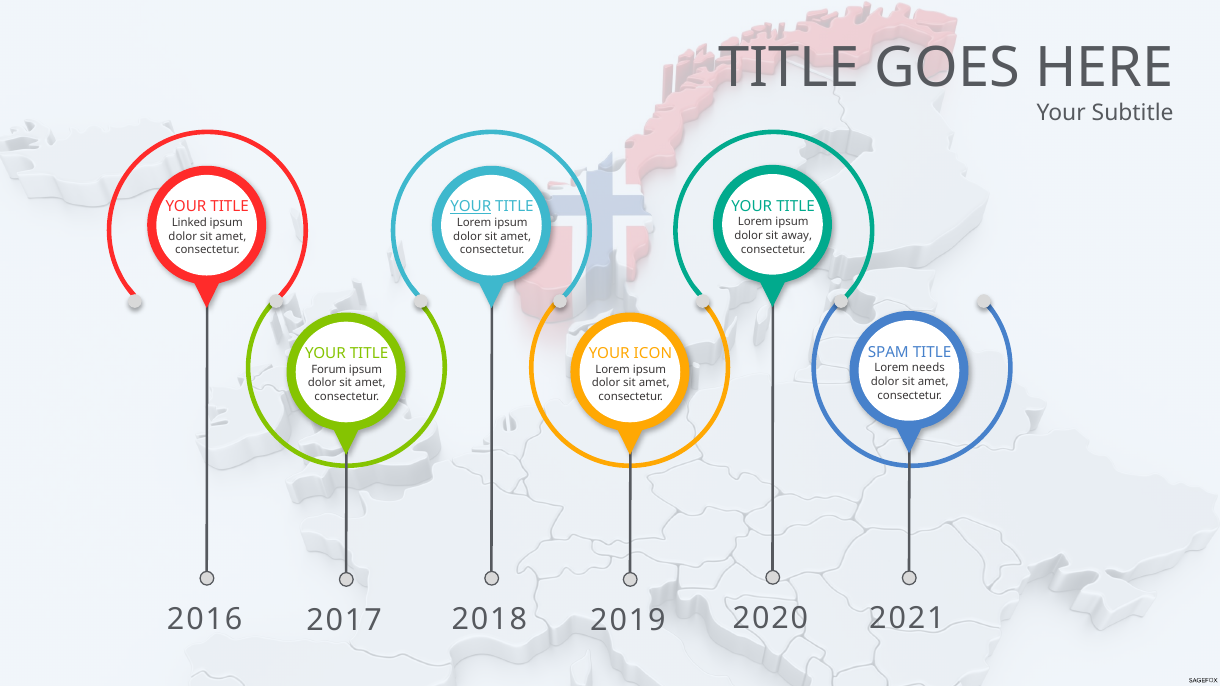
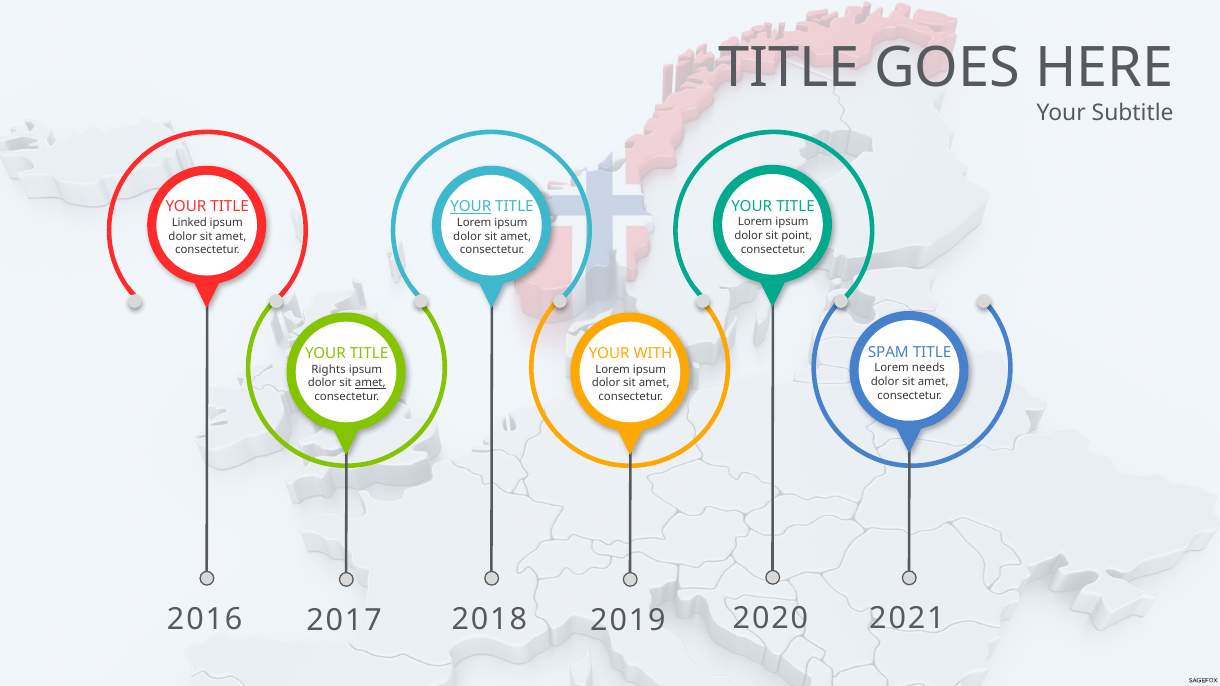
away: away -> point
ICON: ICON -> WITH
Forum: Forum -> Rights
amet at (370, 383) underline: none -> present
